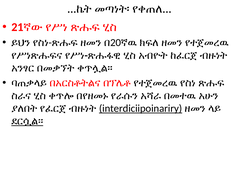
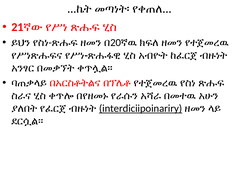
ደርሷል፡፡ underline: present -> none
